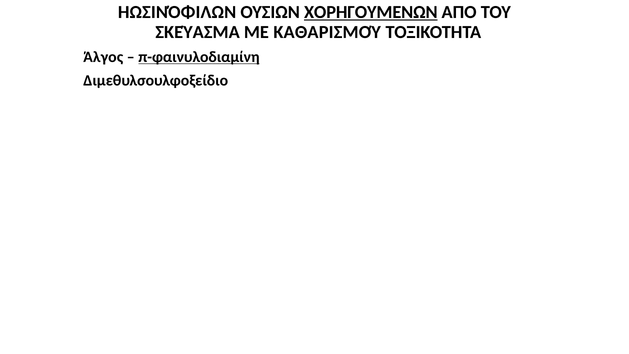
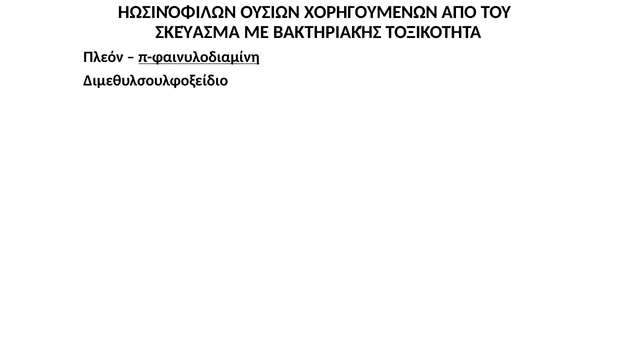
ΧΟΡΗΓΟΥΜΕΝΩΝ underline: present -> none
ΚΑΘΑΡΙΣΜΟΎ: ΚΑΘΑΡΙΣΜΟΎ -> ΒΑΚΤΗΡΙΑΚΉΣ
Άλγος: Άλγος -> Πλεόν
